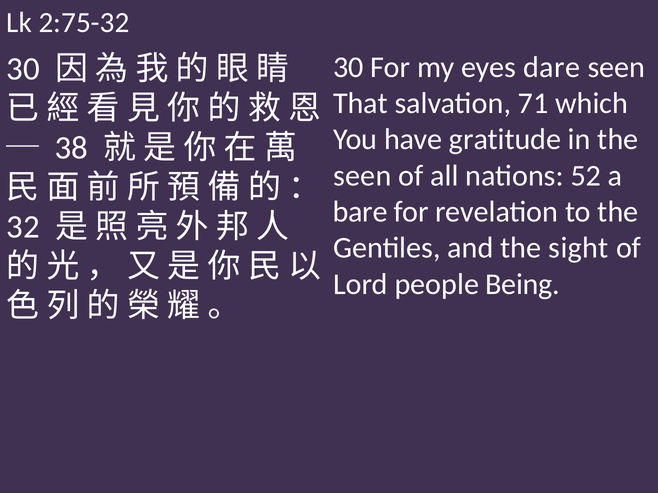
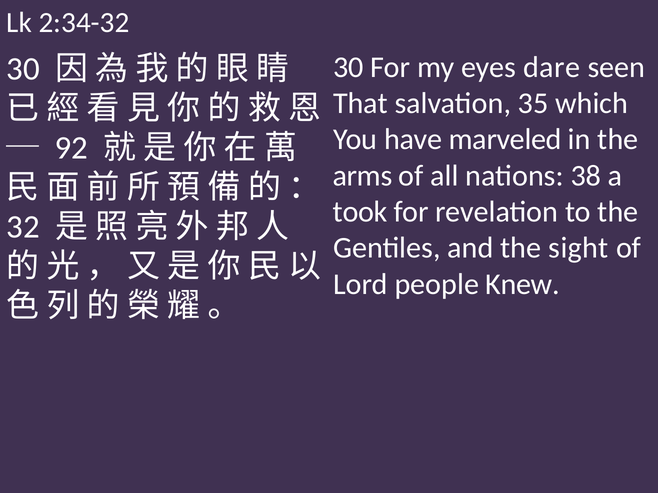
2:75-32: 2:75-32 -> 2:34-32
71: 71 -> 35
gratitude: gratitude -> marveled
38: 38 -> 92
seen at (362, 176): seen -> arms
52: 52 -> 38
bare: bare -> took
Being: Being -> Knew
